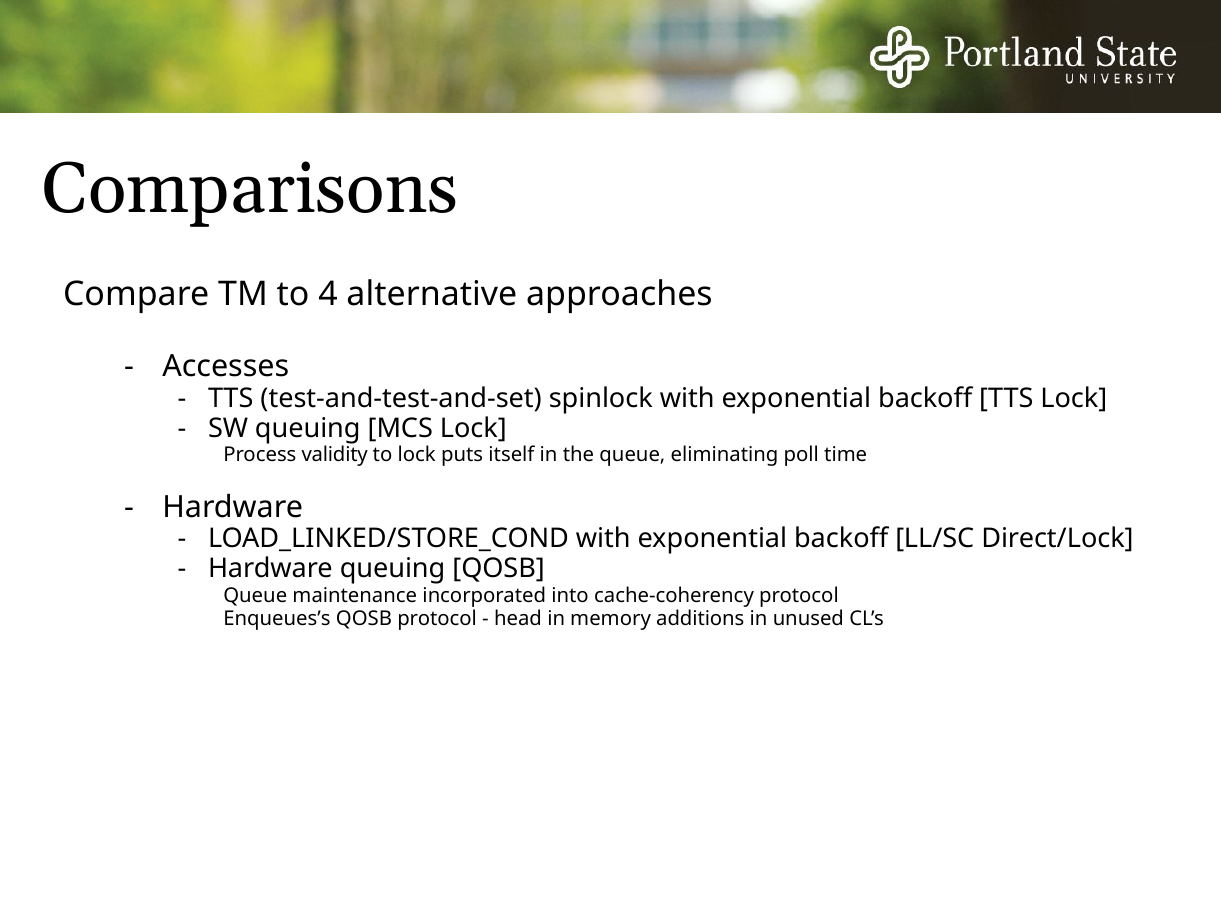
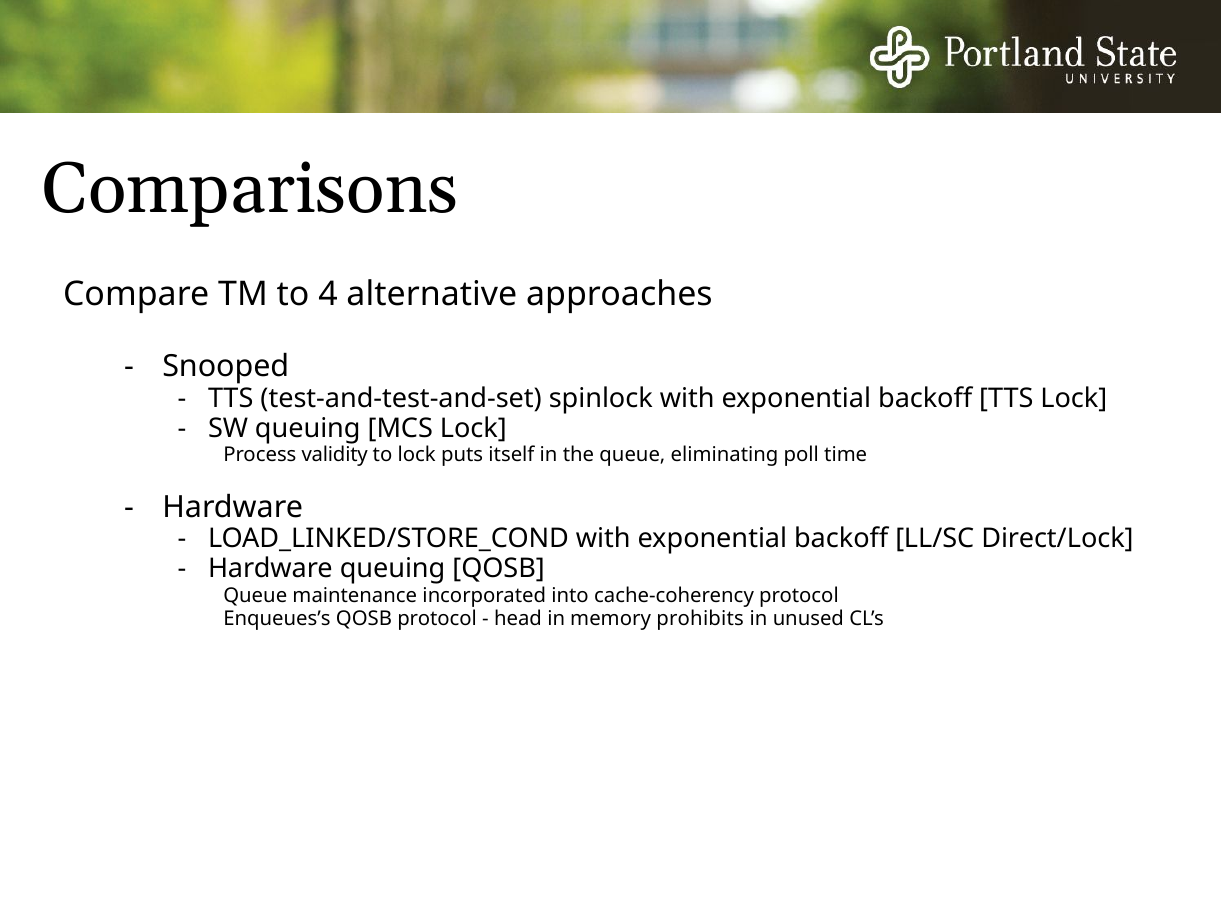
Accesses: Accesses -> Snooped
additions: additions -> prohibits
